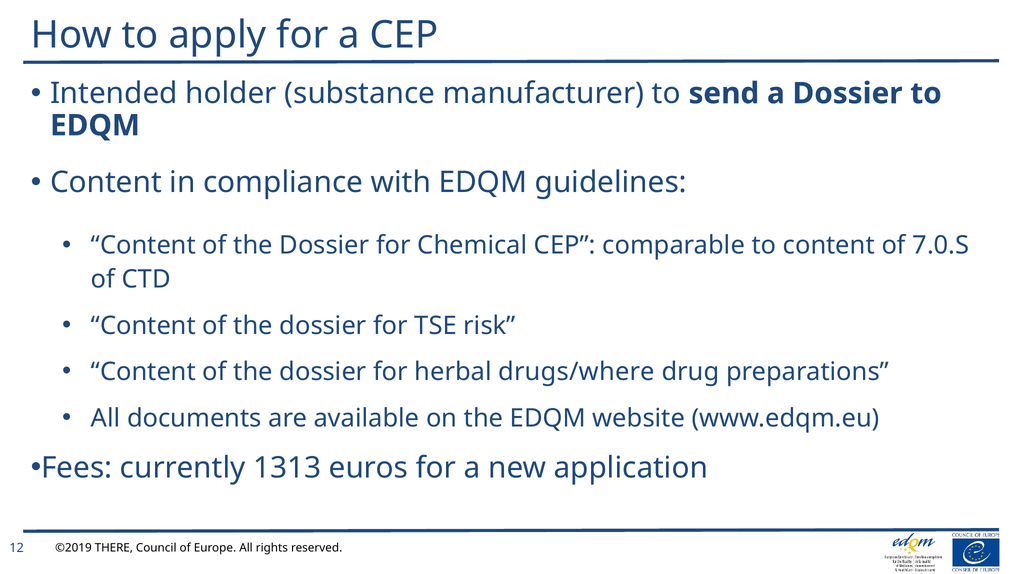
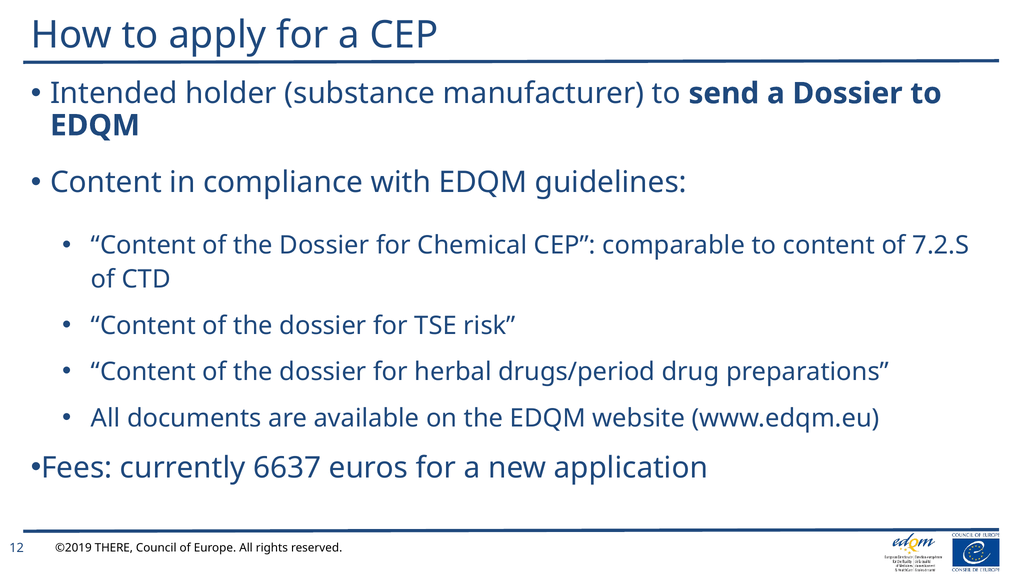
7.0.S: 7.0.S -> 7.2.S
drugs/where: drugs/where -> drugs/period
1313: 1313 -> 6637
